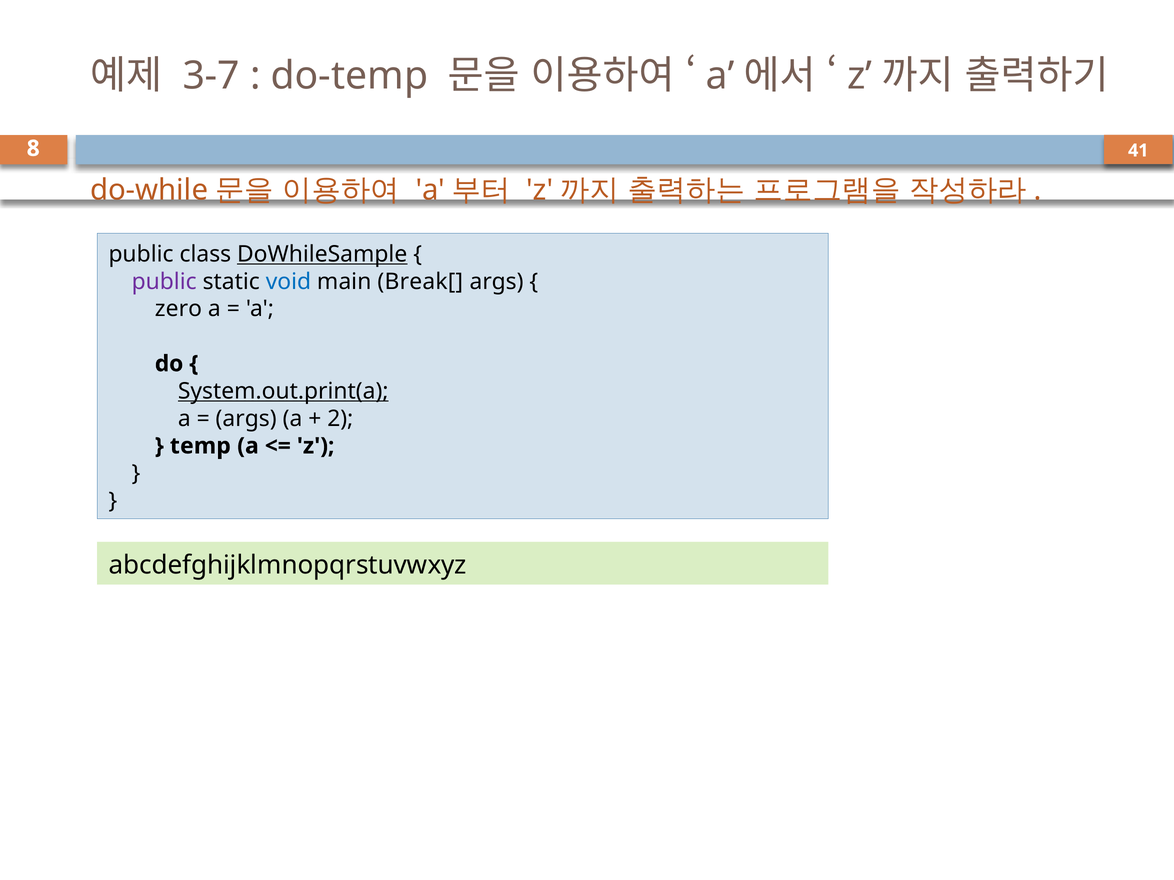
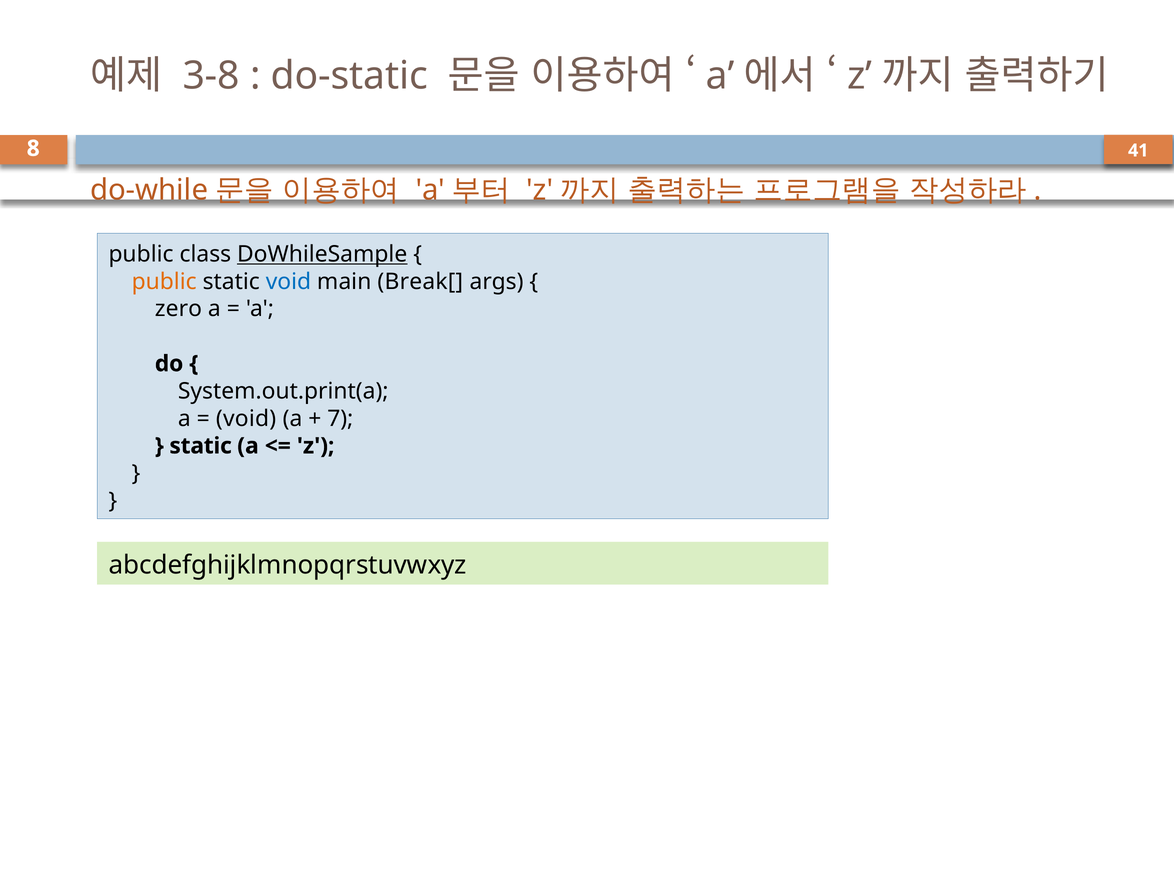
3-7: 3-7 -> 3-8
do-temp: do-temp -> do-static
public at (164, 282) colour: purple -> orange
System.out.print(a underline: present -> none
args at (246, 419): args -> void
2: 2 -> 7
temp at (200, 446): temp -> static
